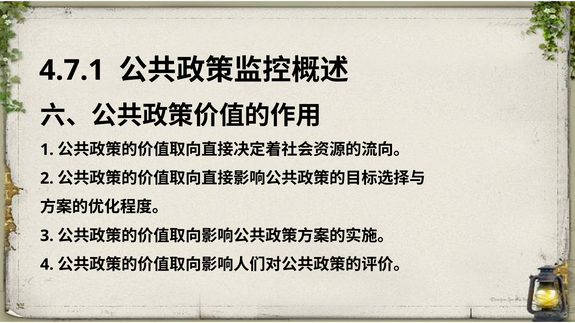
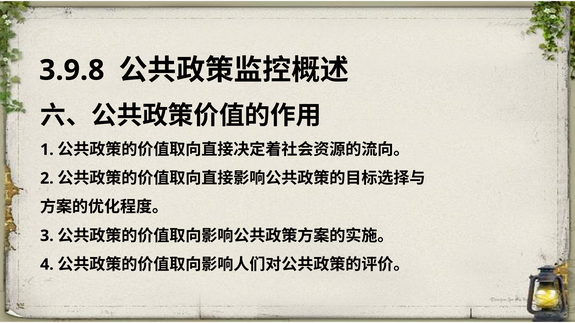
4.7.1: 4.7.1 -> 3.9.8
